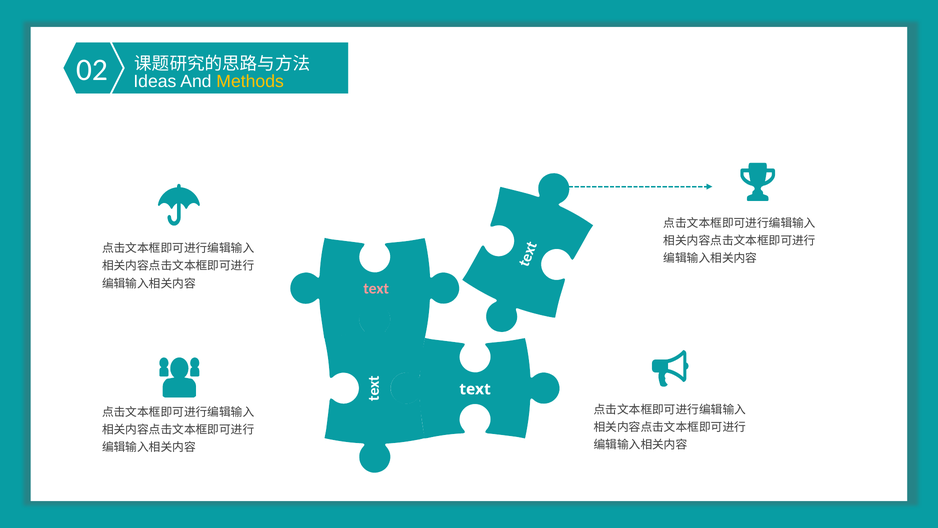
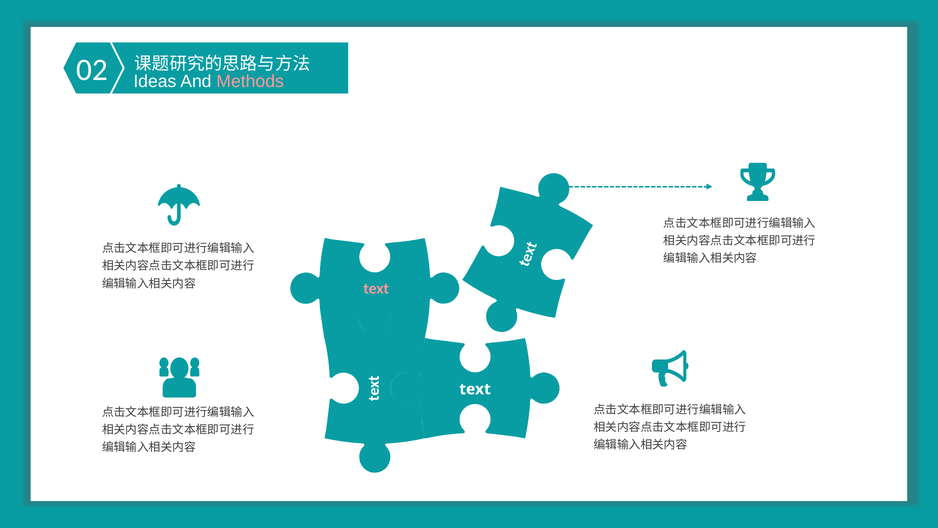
Methods colour: yellow -> pink
